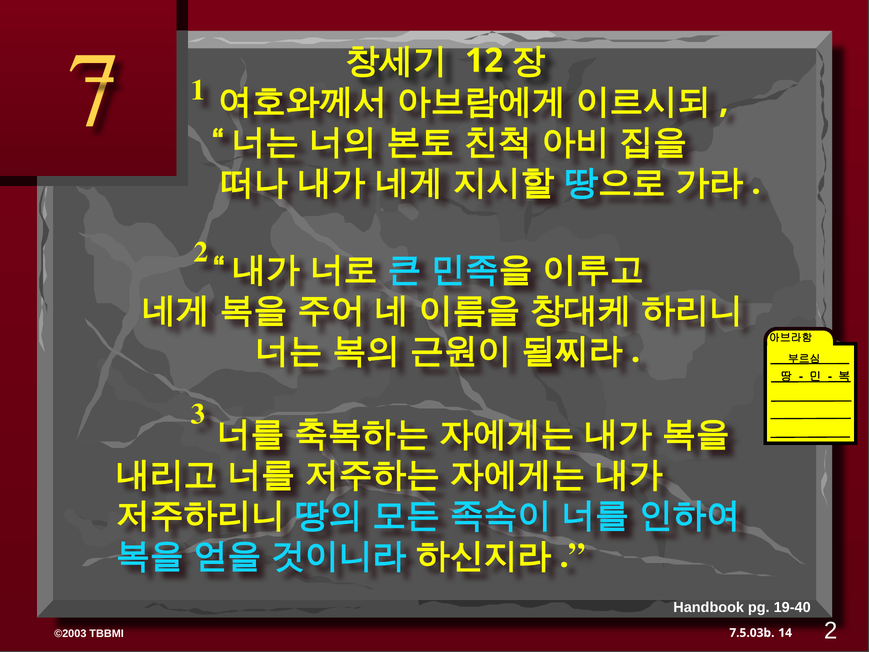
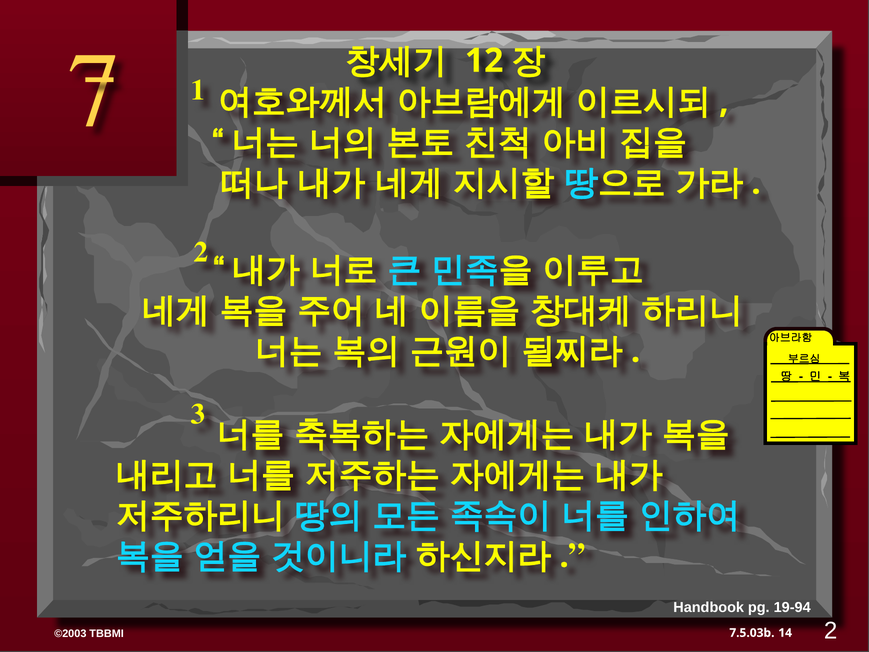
19-40: 19-40 -> 19-94
